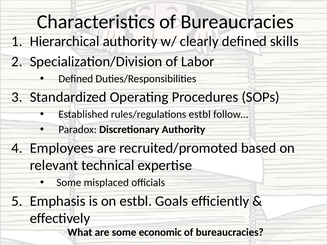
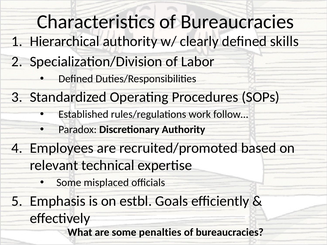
rules/regulations estbl: estbl -> work
economic: economic -> penalties
